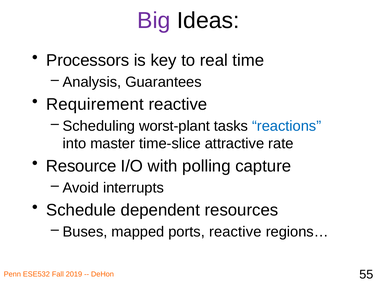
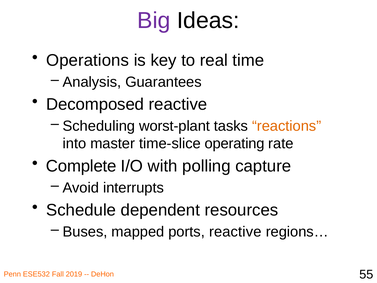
Processors: Processors -> Operations
Requirement: Requirement -> Decomposed
reactions colour: blue -> orange
attractive: attractive -> operating
Resource: Resource -> Complete
